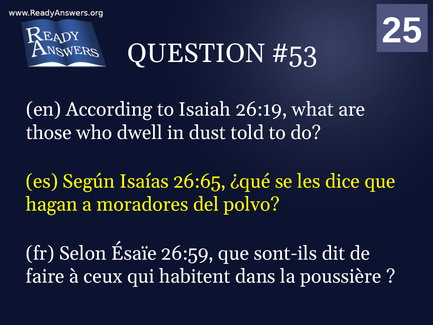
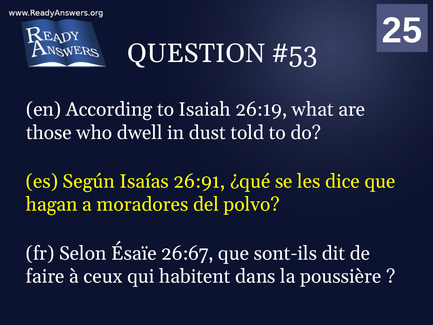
26:65: 26:65 -> 26:91
26:59: 26:59 -> 26:67
